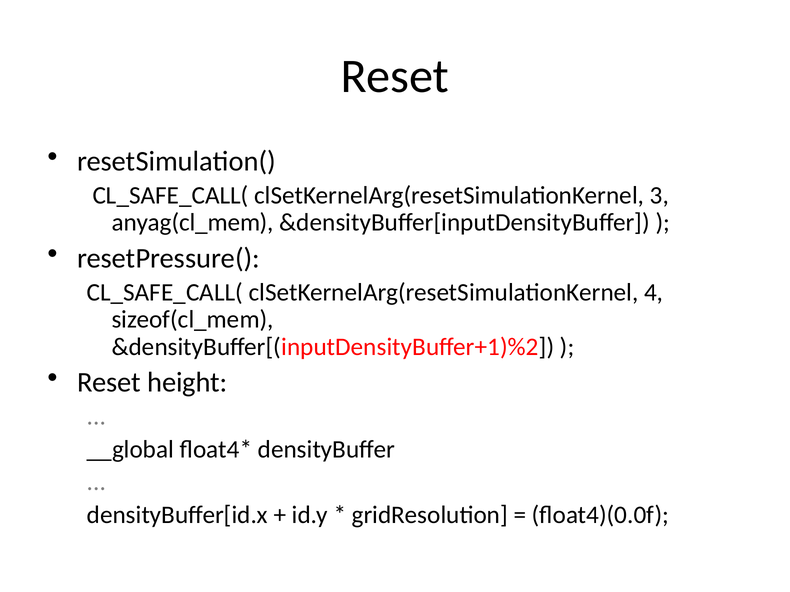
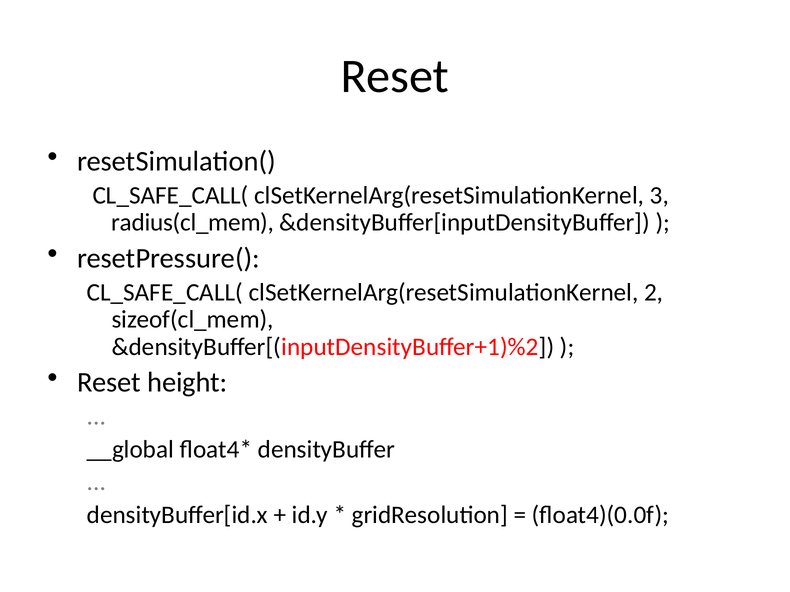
anyag(cl_mem: anyag(cl_mem -> radius(cl_mem
4: 4 -> 2
